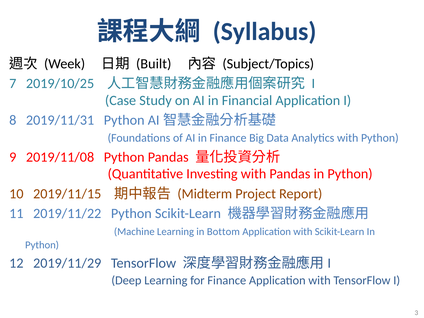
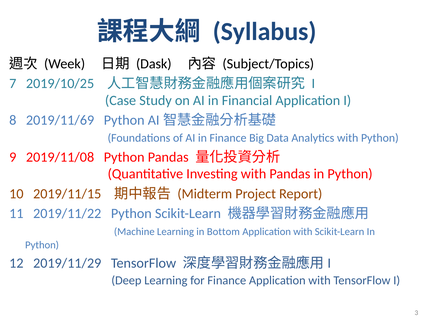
Built: Built -> Dask
2019/11/31: 2019/11/31 -> 2019/11/69
